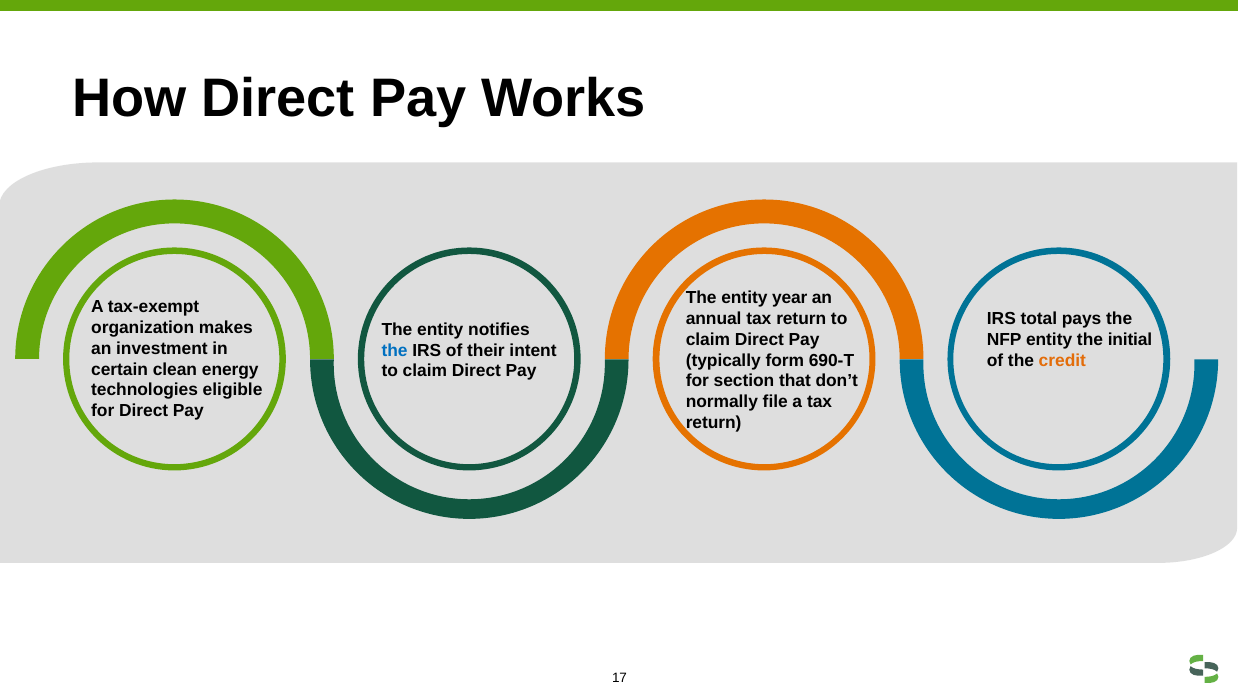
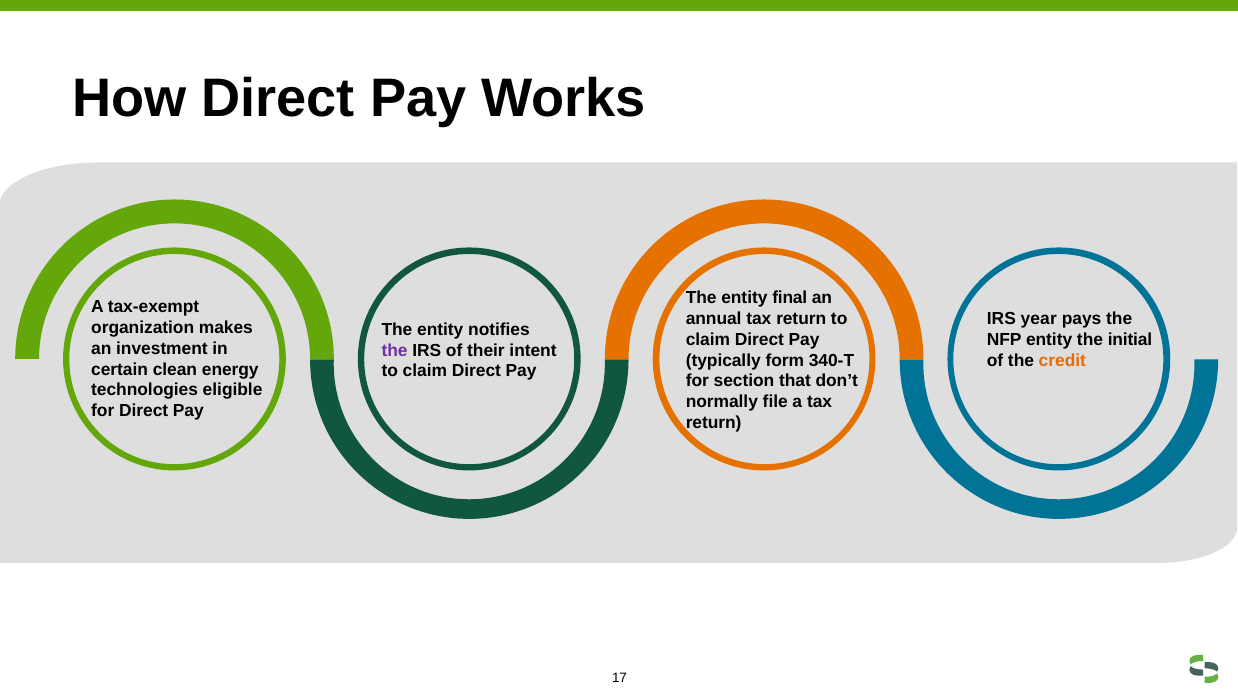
year: year -> final
total: total -> year
the at (395, 350) colour: blue -> purple
690-T: 690-T -> 340-T
